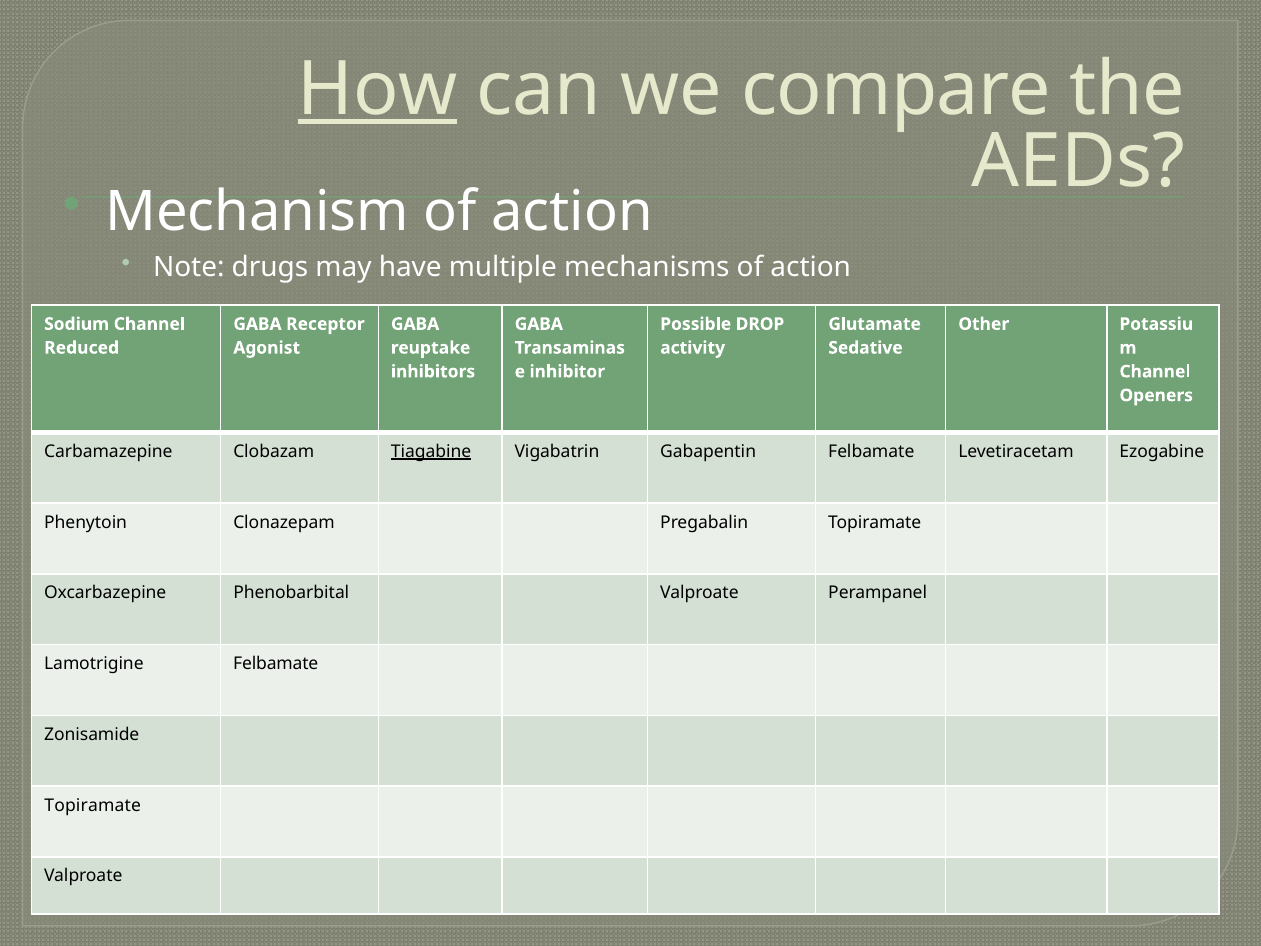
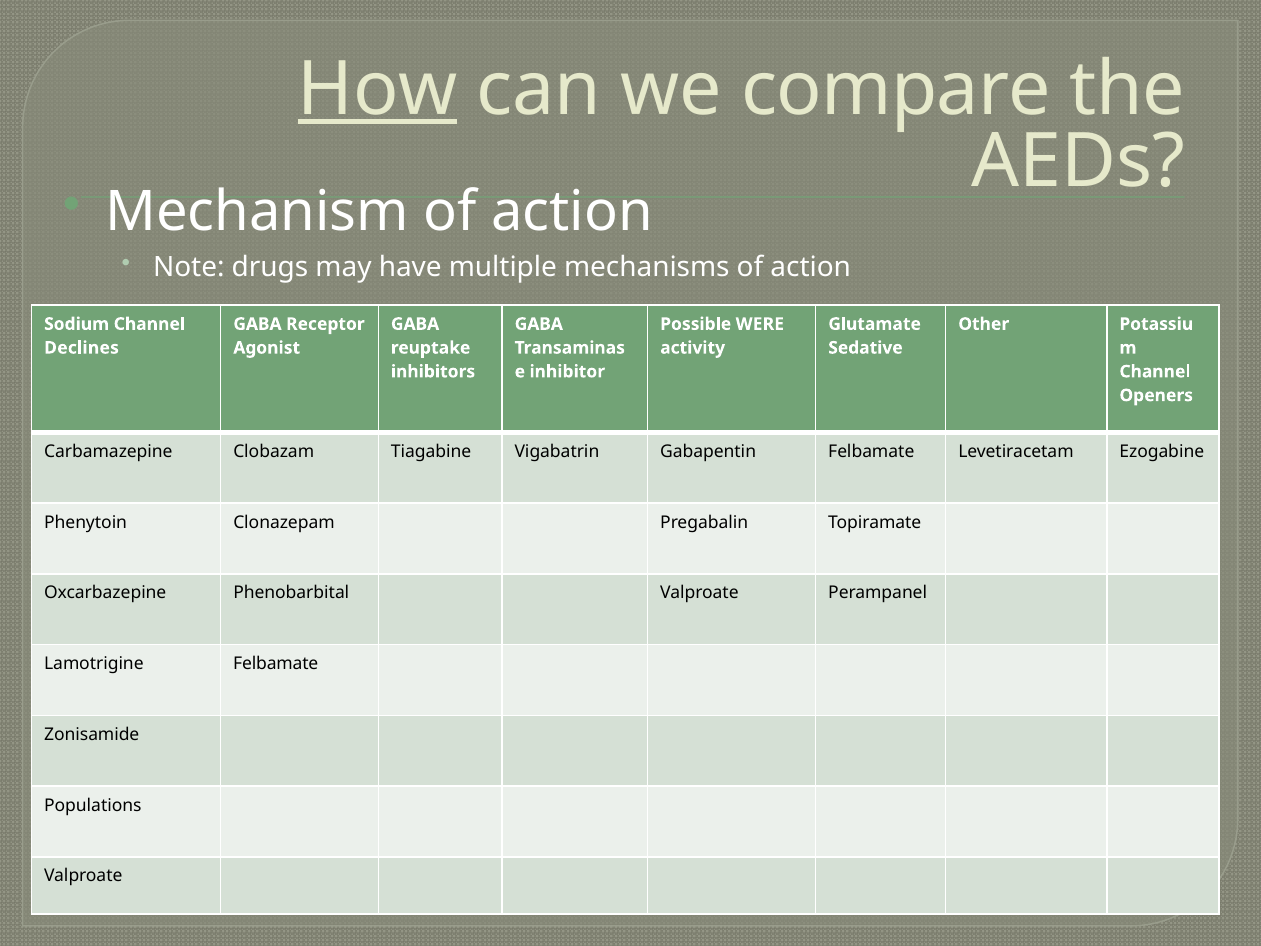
DROP: DROP -> WERE
Reduced: Reduced -> Declines
Tiagabine underline: present -> none
Topiramate at (93, 805): Topiramate -> Populations
